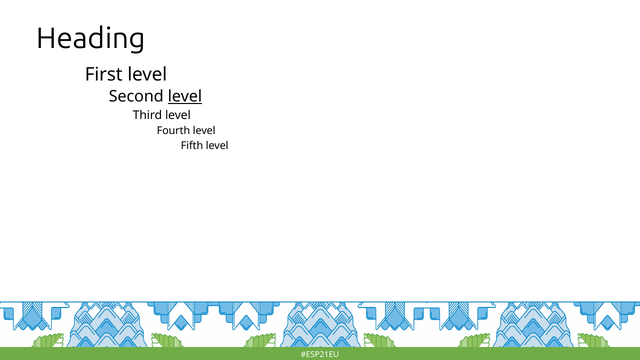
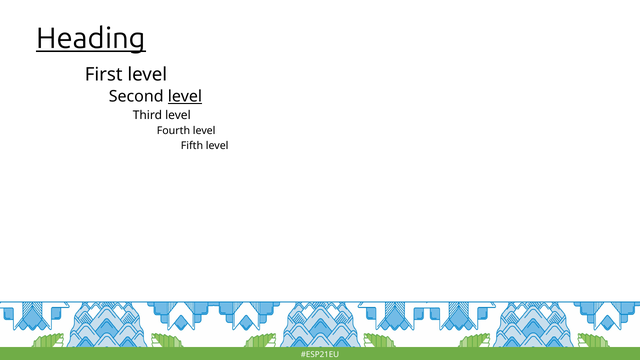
Heading underline: none -> present
